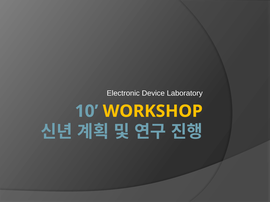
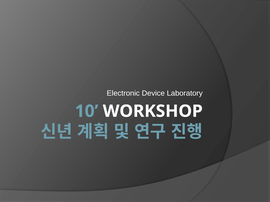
WORKSHOP colour: yellow -> white
